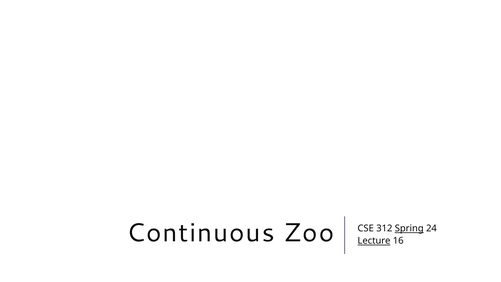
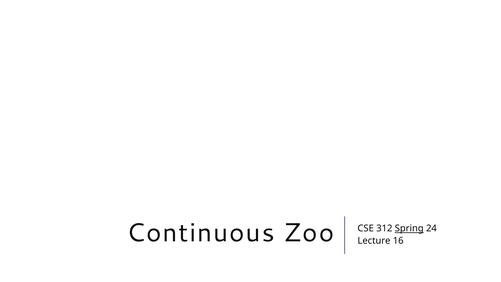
Lecture underline: present -> none
